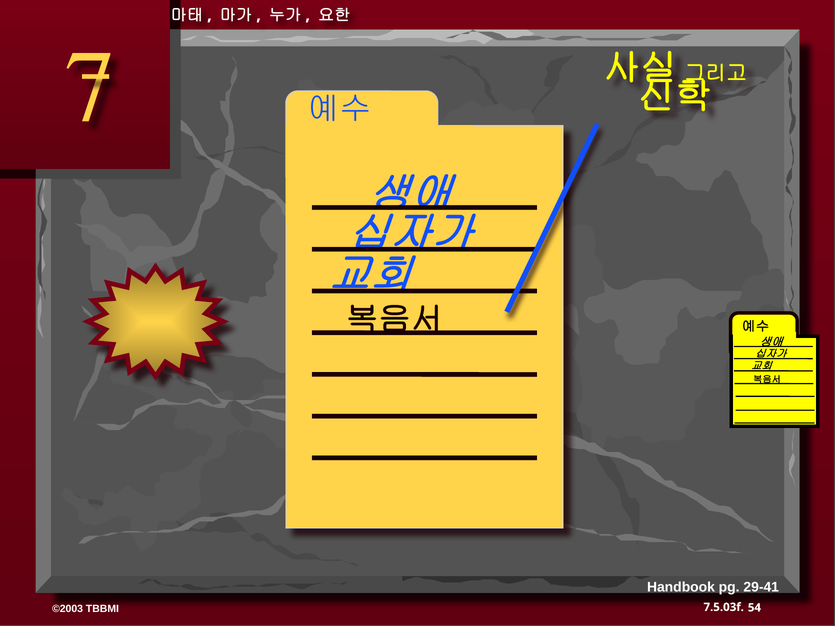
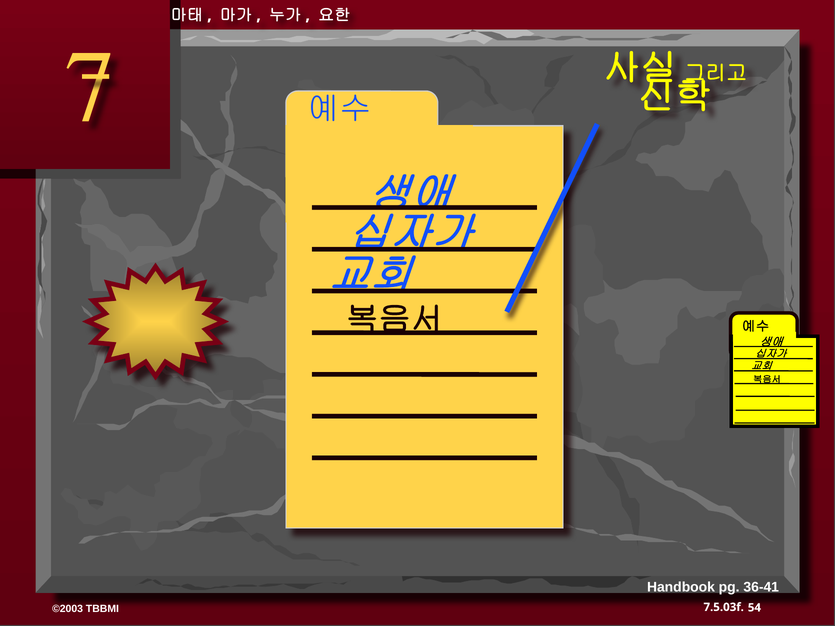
29-41: 29-41 -> 36-41
